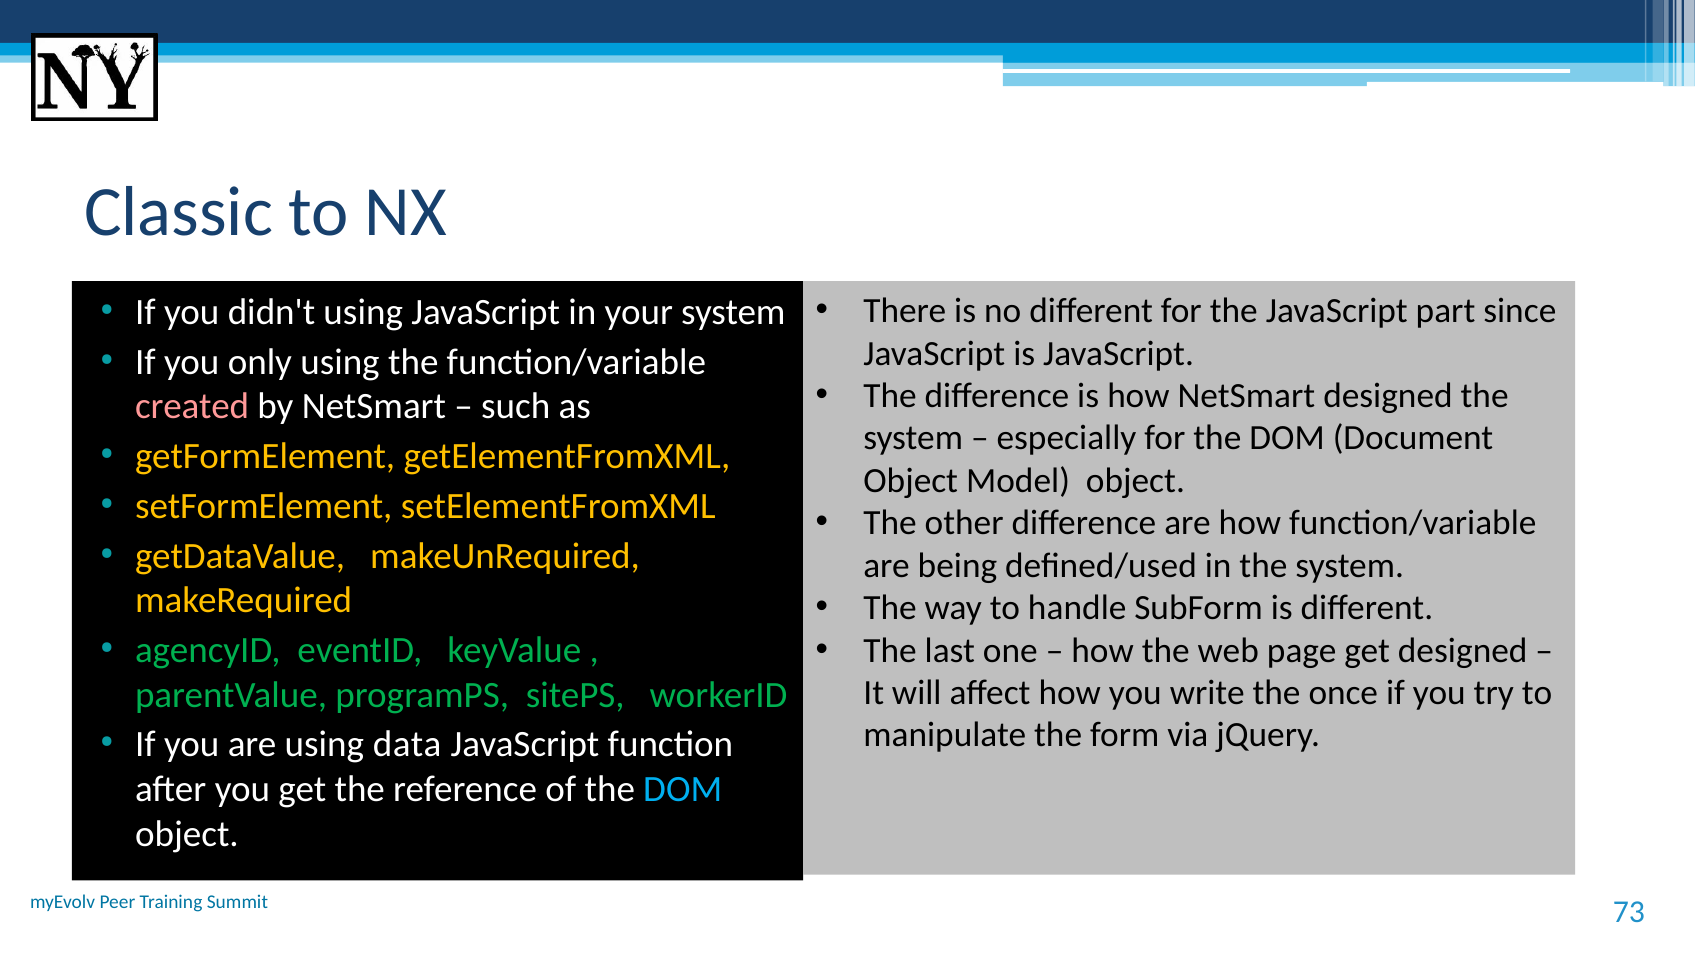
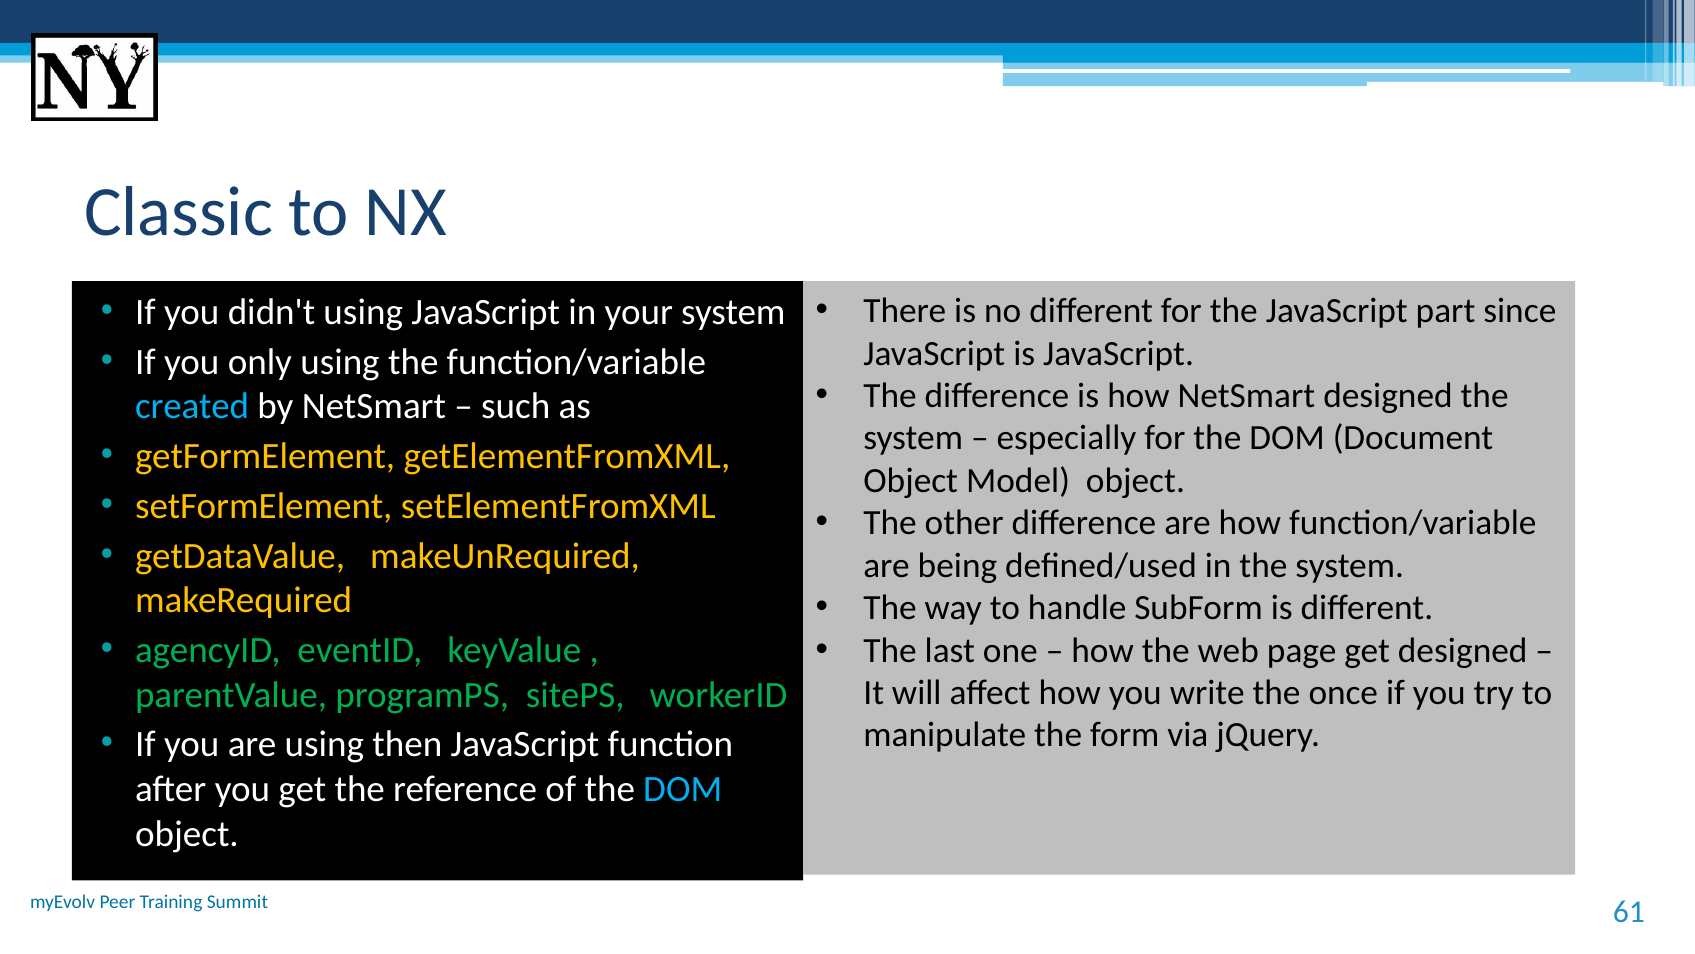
created colour: pink -> light blue
data: data -> then
73: 73 -> 61
